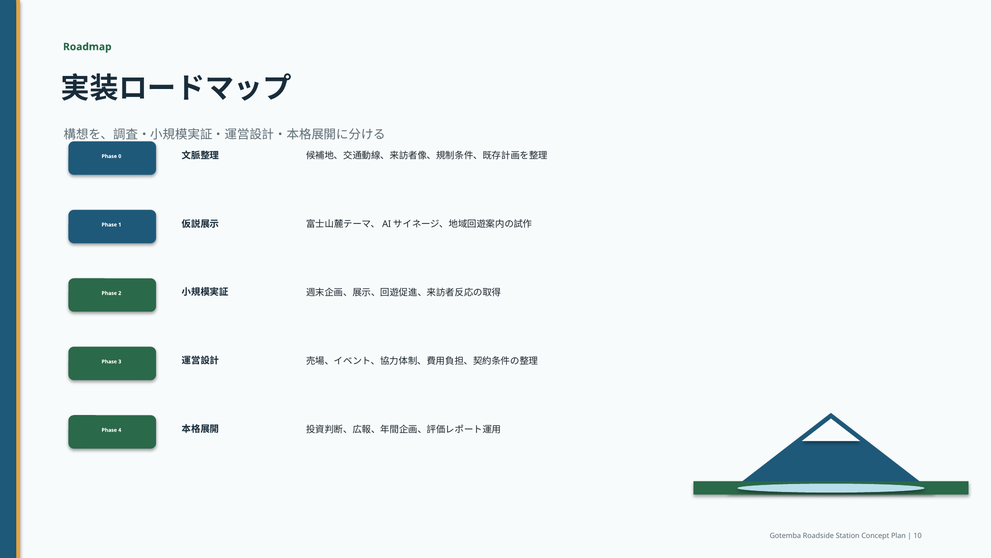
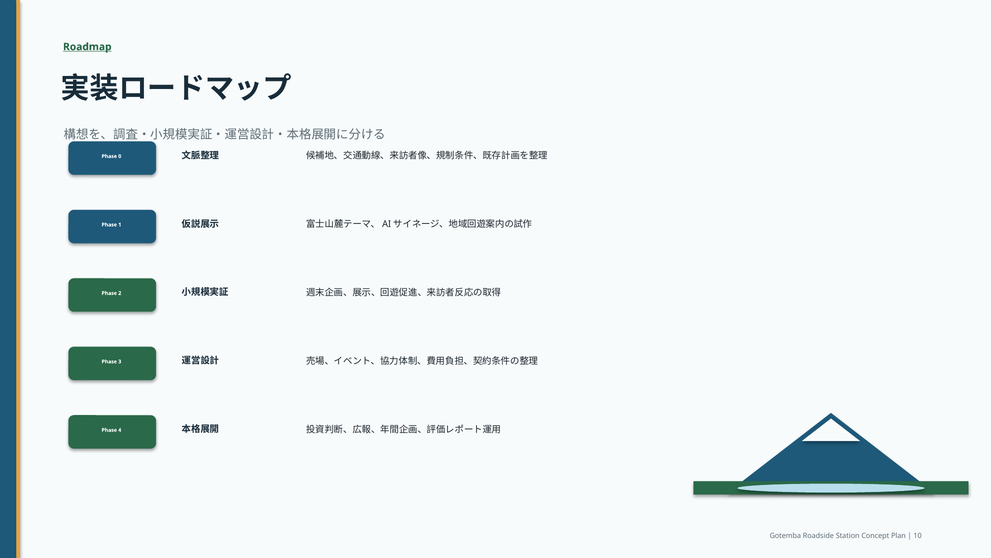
Roadmap underline: none -> present
